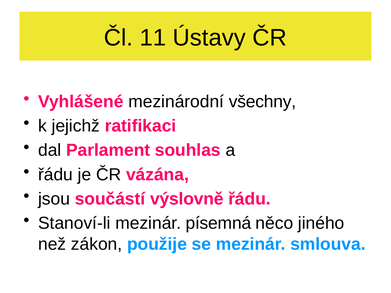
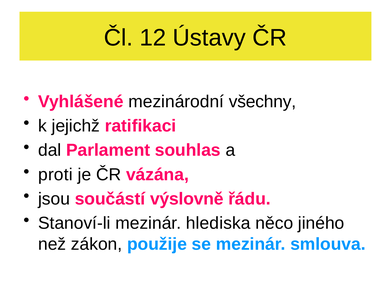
11: 11 -> 12
řádu at (55, 175): řádu -> proti
písemná: písemná -> hlediska
